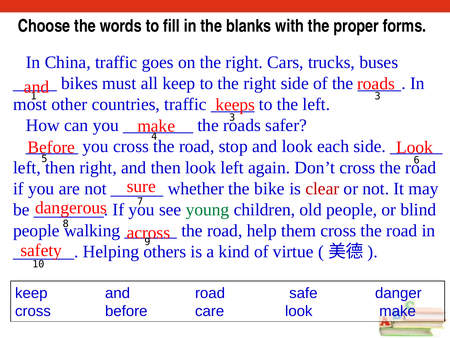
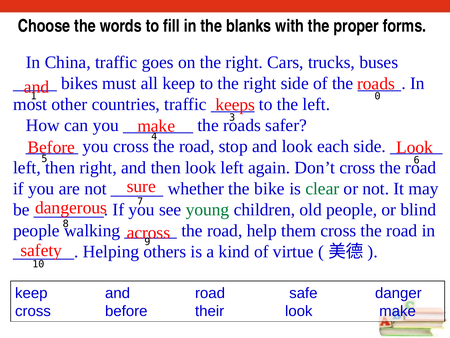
3 at (378, 96): 3 -> 0
clear colour: red -> green
care: care -> their
